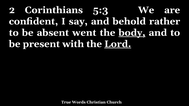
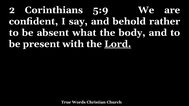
5:3: 5:3 -> 5:9
went: went -> what
body underline: present -> none
